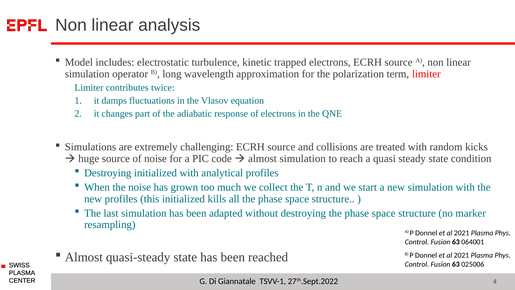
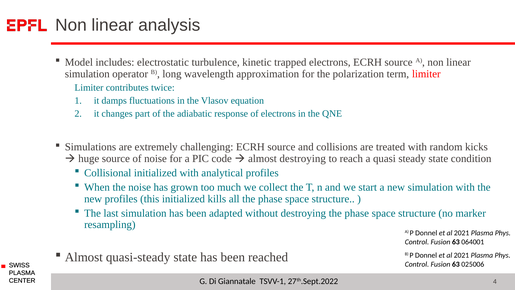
almost simulation: simulation -> destroying
Destroying at (108, 173): Destroying -> Collisional
